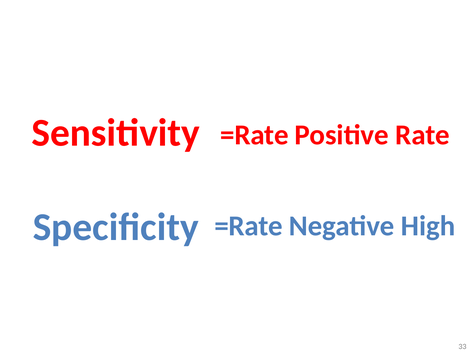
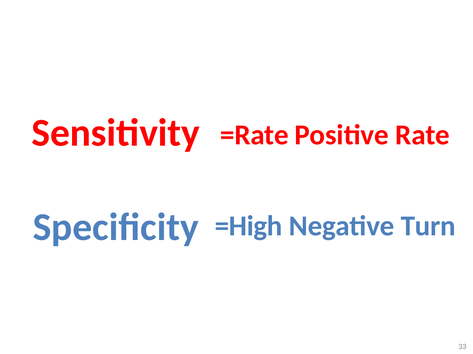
=Rate at (249, 227): =Rate -> =High
High: High -> Turn
